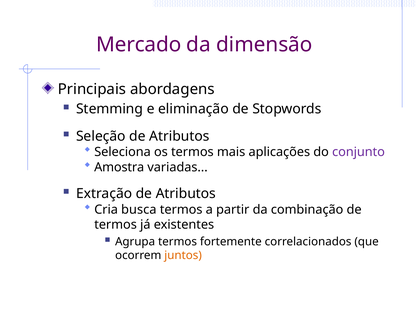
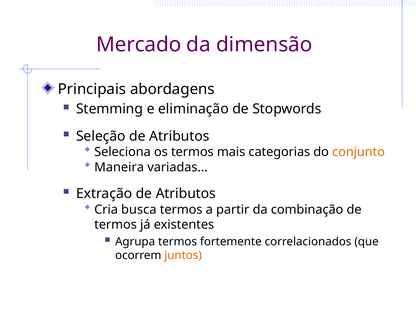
aplicações: aplicações -> categorias
conjunto colour: purple -> orange
Amostra: Amostra -> Maneira
